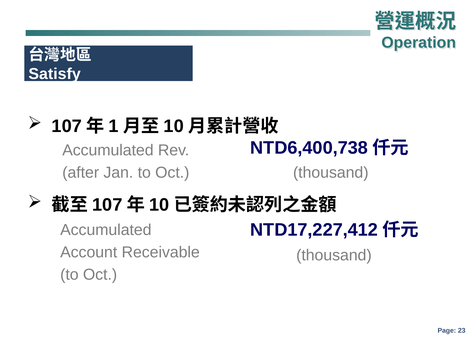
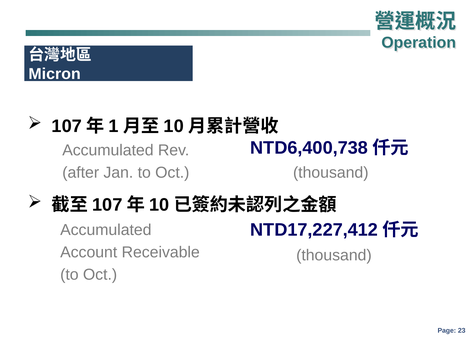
Satisfy: Satisfy -> Micron
